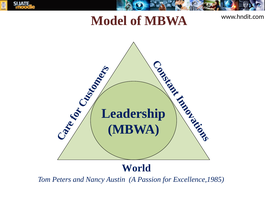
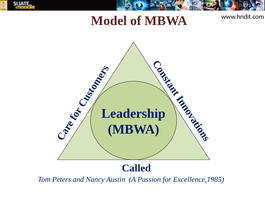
World: World -> Called
